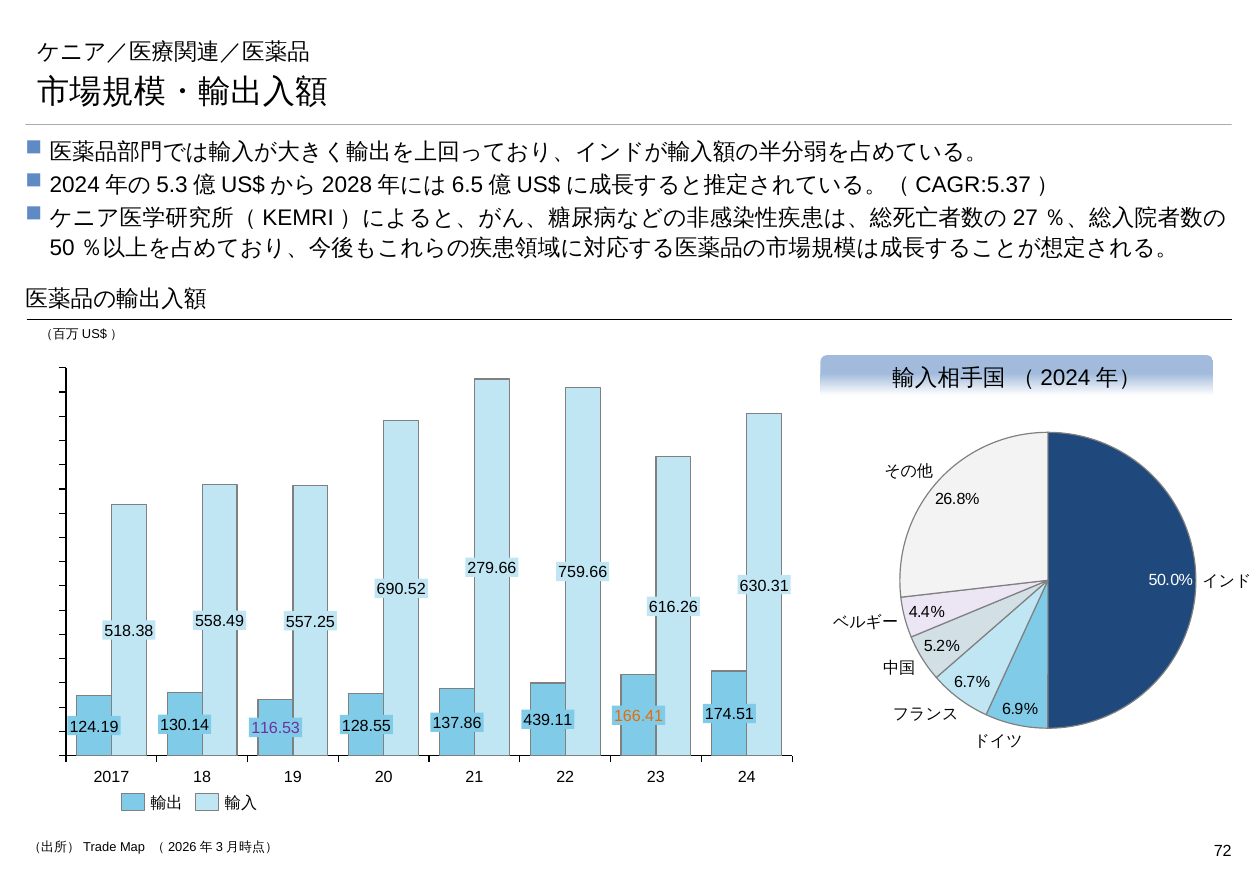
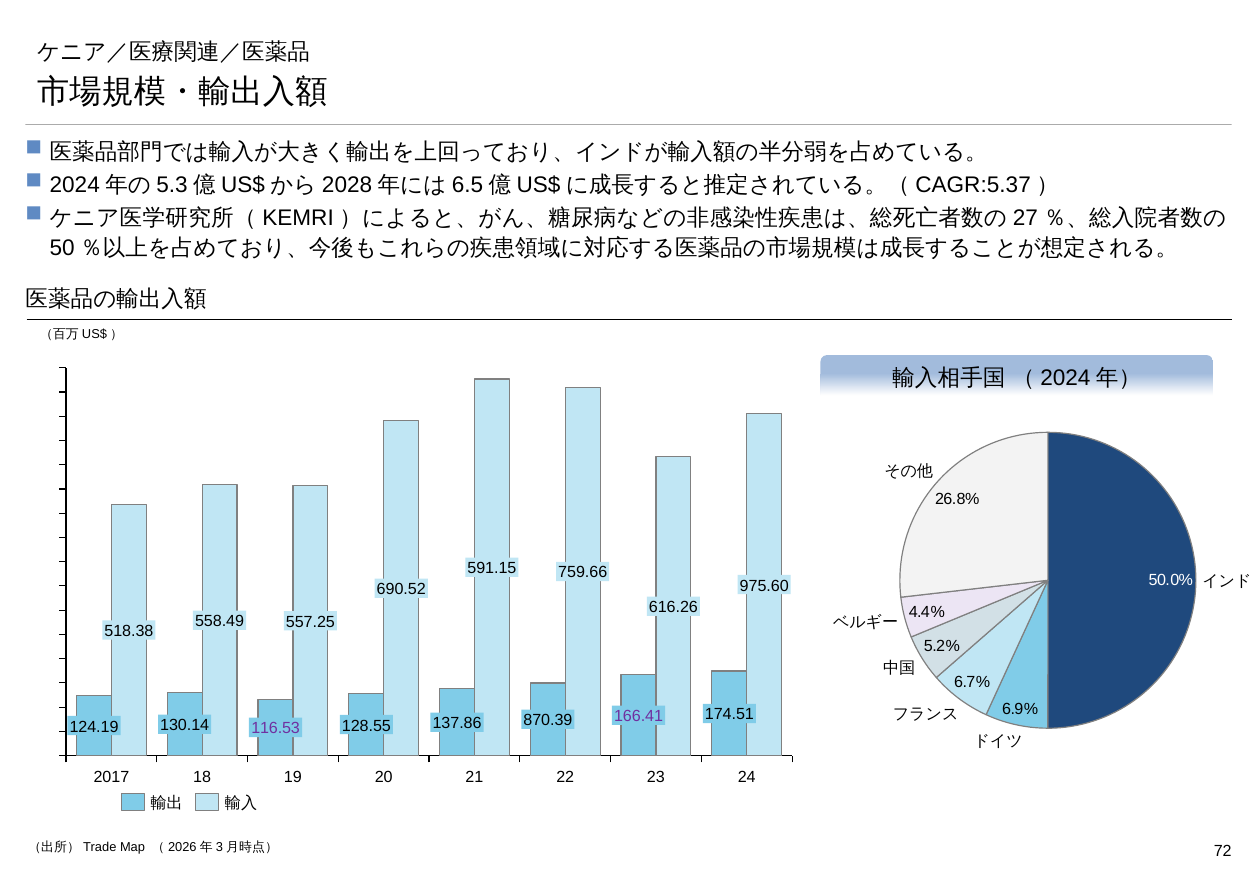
279.66: 279.66 -> 591.15
630.31: 630.31 -> 975.60
166.41 colour: orange -> purple
439.11: 439.11 -> 870.39
